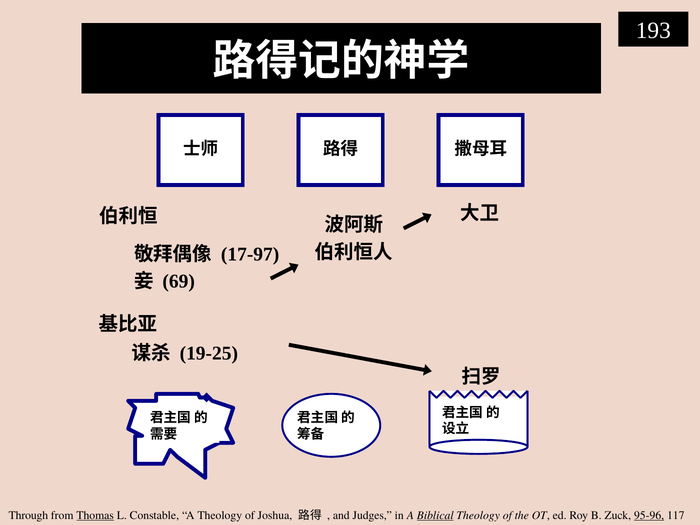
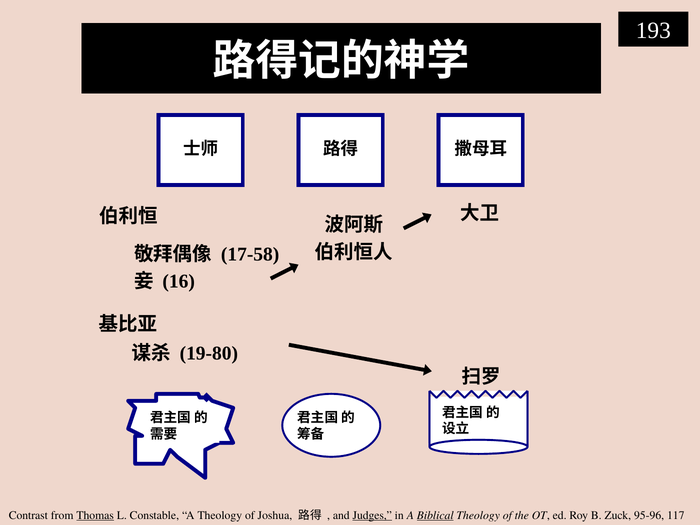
17-97: 17-97 -> 17-58
69: 69 -> 16
19-25: 19-25 -> 19-80
Through: Through -> Contrast
Judges underline: none -> present
95-96 underline: present -> none
